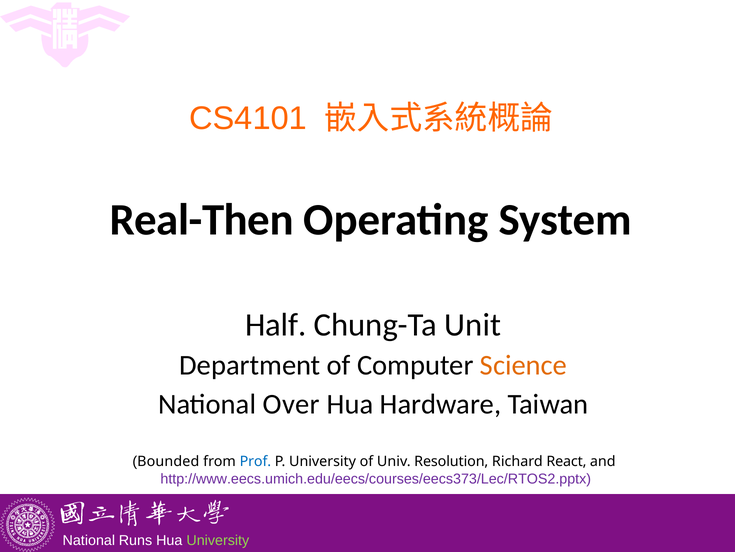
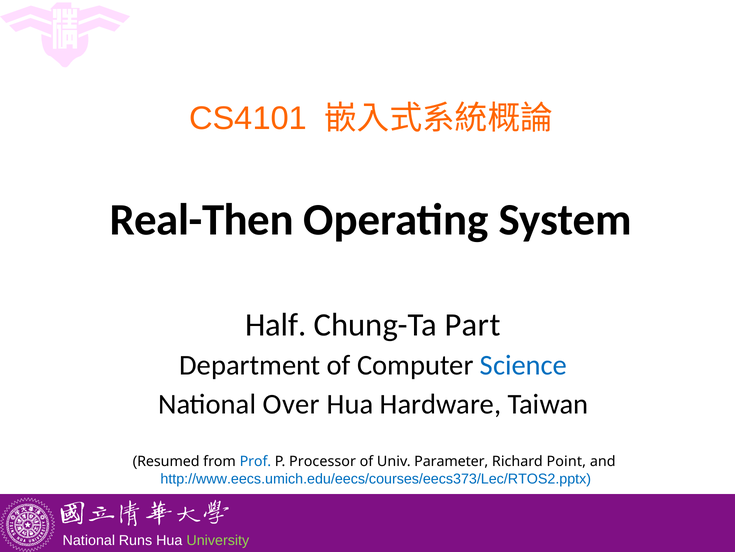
Unit: Unit -> Part
Science colour: orange -> blue
Bounded: Bounded -> Resumed
P University: University -> Processor
Resolution: Resolution -> Parameter
React: React -> Point
http://www.eecs.umich.edu/eecs/courses/eecs373/Lec/RTOS2.pptx colour: purple -> blue
